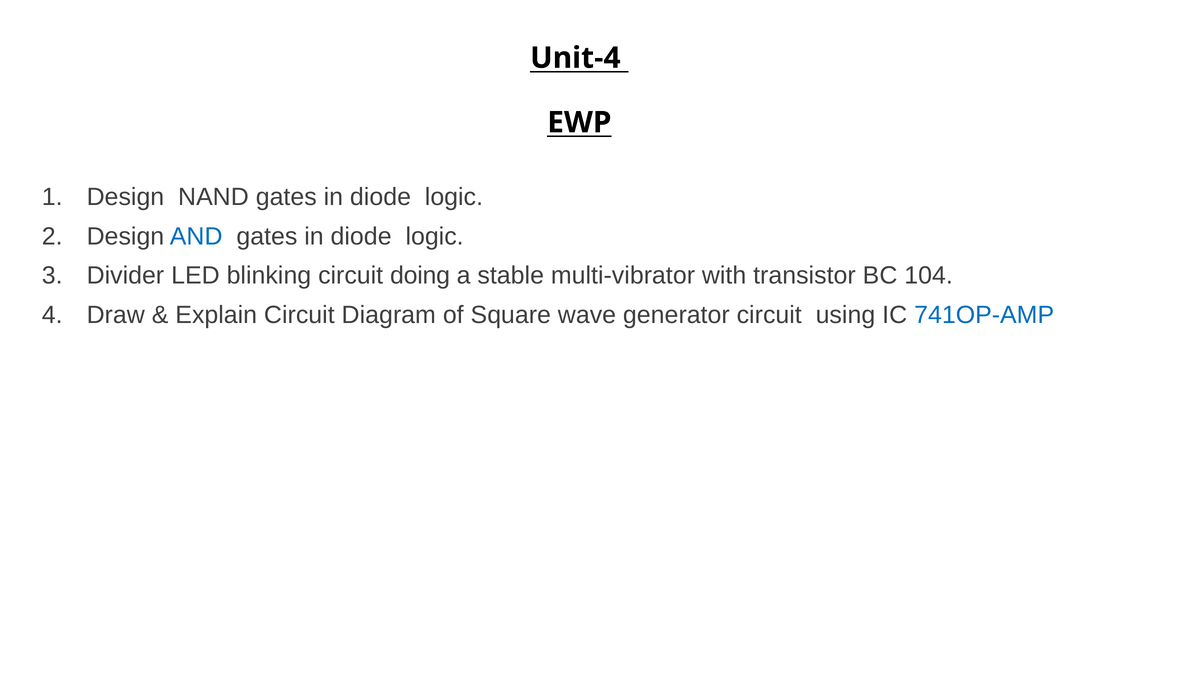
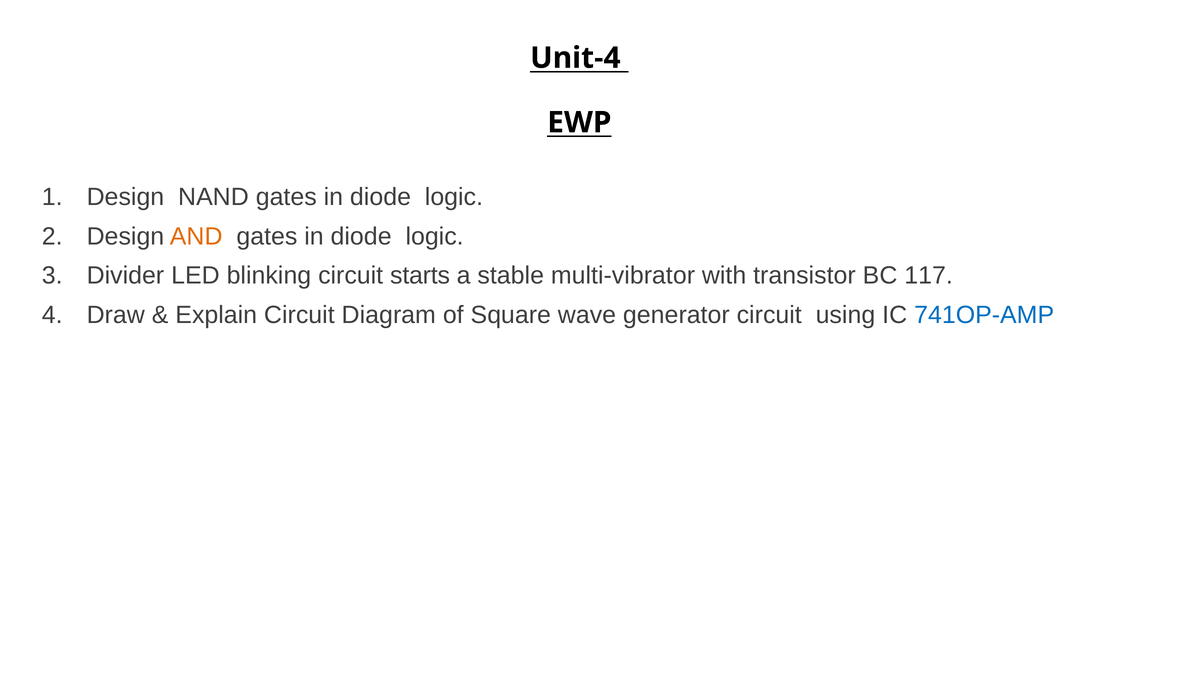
AND colour: blue -> orange
doing: doing -> starts
104: 104 -> 117
